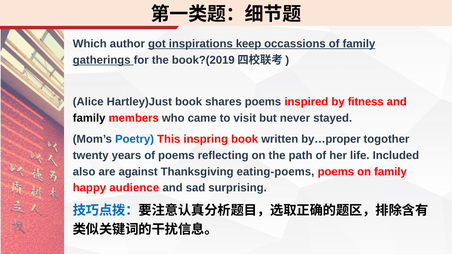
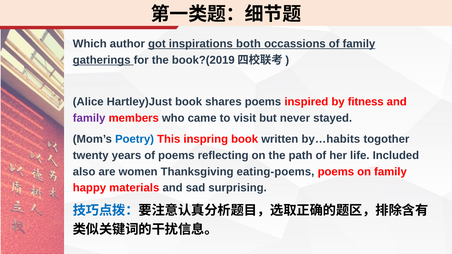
keep: keep -> both
family at (89, 118) colour: black -> purple
by…proper: by…proper -> by…habits
against: against -> women
audience: audience -> materials
